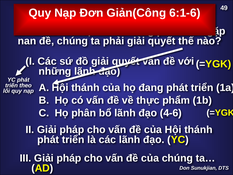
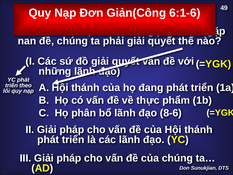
4-6: 4-6 -> 8-6
